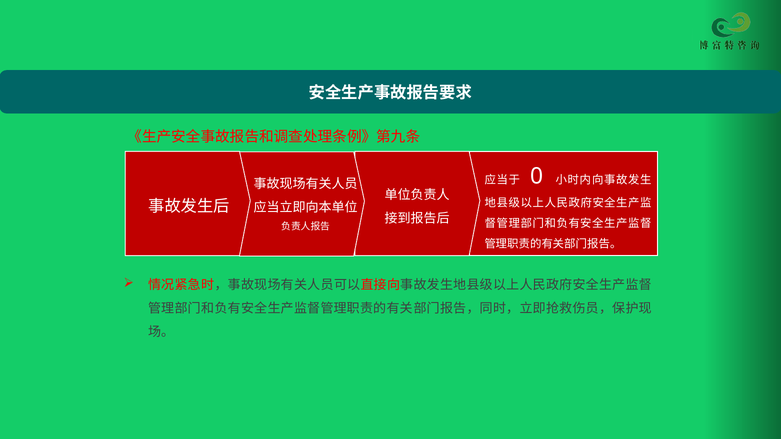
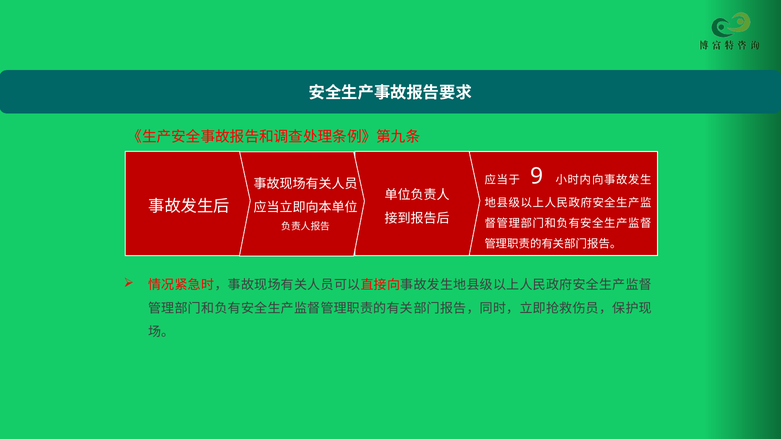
0: 0 -> 9
